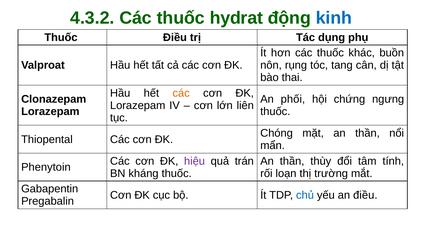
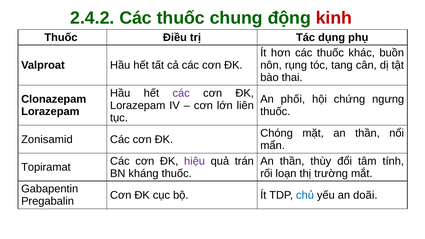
4.3.2: 4.3.2 -> 2.4.2
hydrat: hydrat -> chung
kinh colour: blue -> red
các at (181, 93) colour: orange -> purple
Thiopental: Thiopental -> Zonisamid
Phenytoin at (46, 167): Phenytoin -> Topiramat
an điều: điều -> doãi
